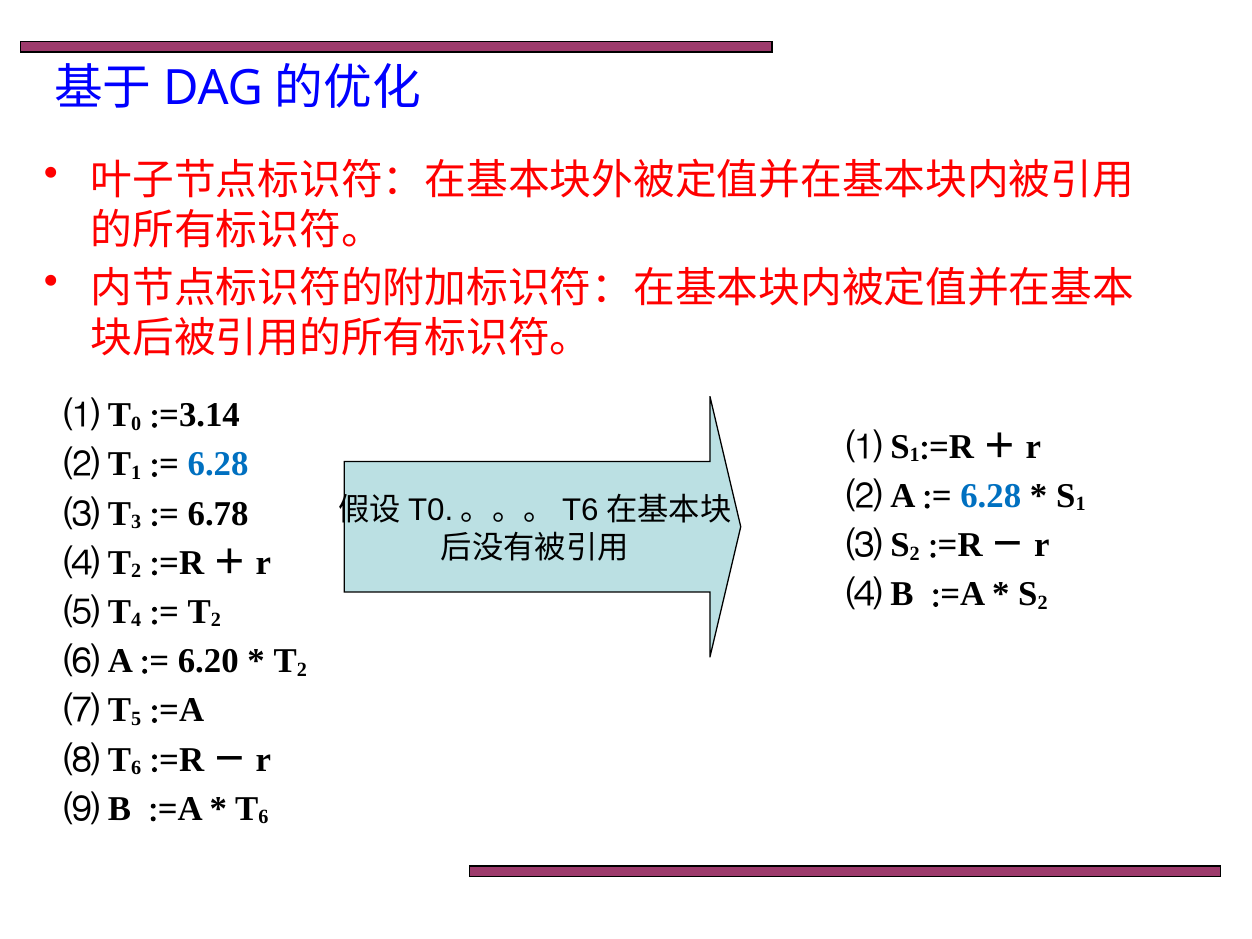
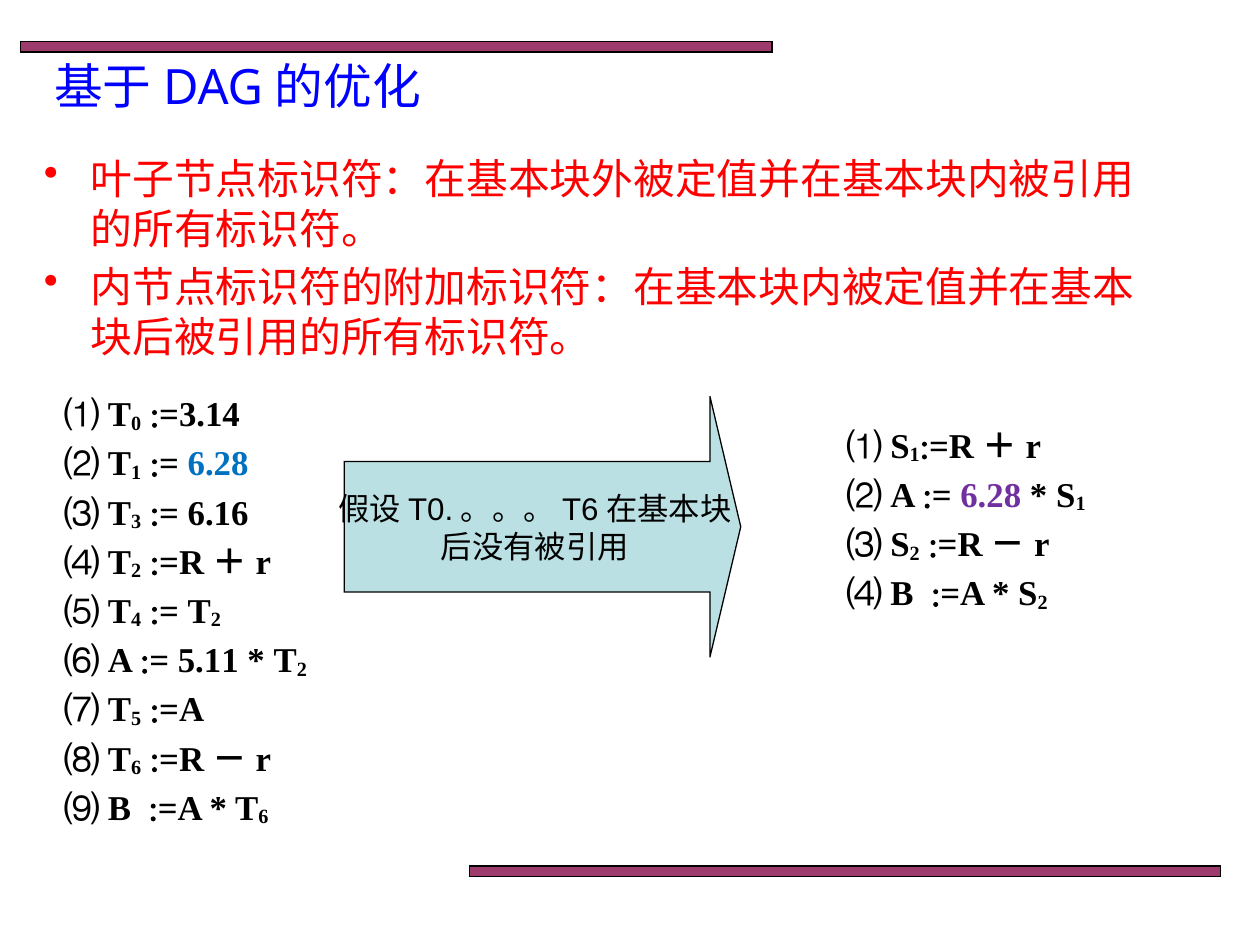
6.28 at (991, 496) colour: blue -> purple
6.78: 6.78 -> 6.16
6.20: 6.20 -> 5.11
